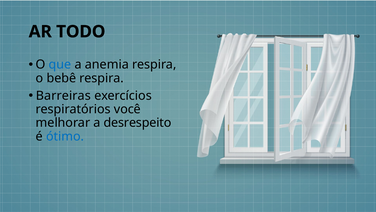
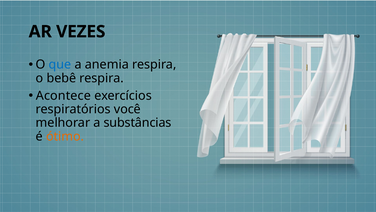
TODO: TODO -> VEZES
Barreiras: Barreiras -> Acontece
desrespeito: desrespeito -> substâncias
ótimo colour: blue -> orange
